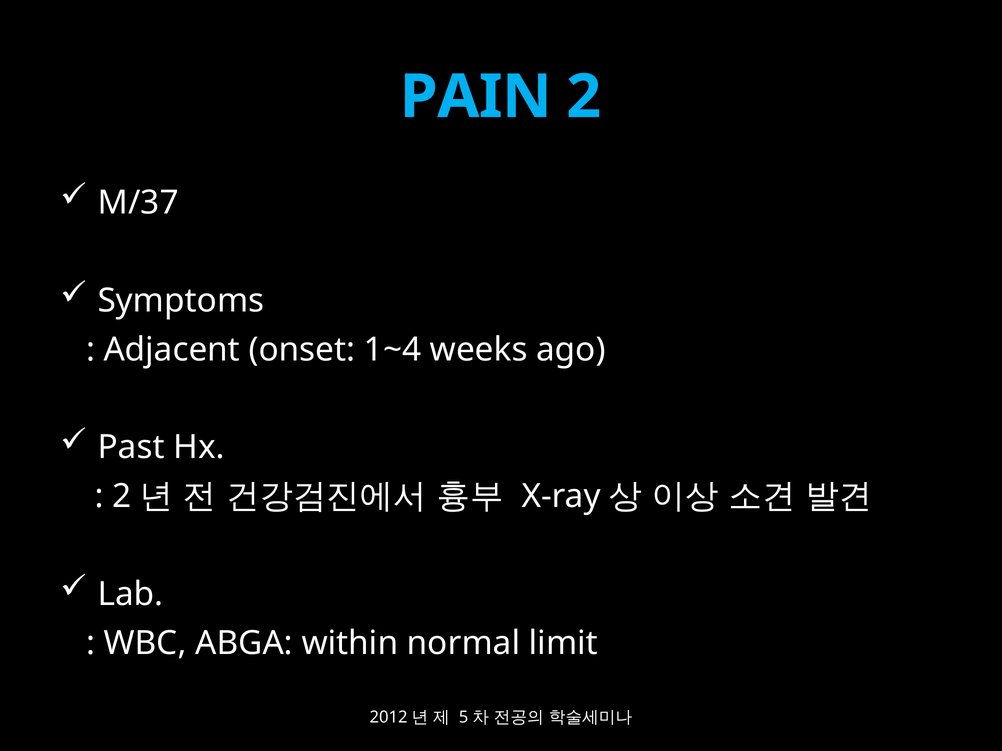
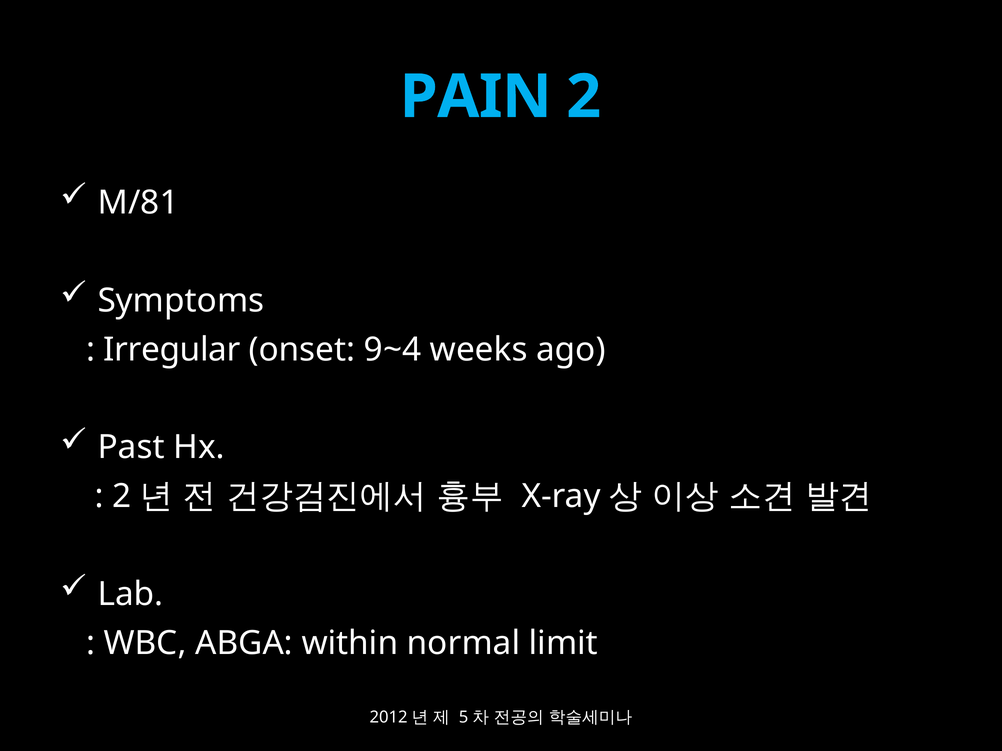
M/37: M/37 -> M/81
Adjacent: Adjacent -> Irregular
1~4: 1~4 -> 9~4
